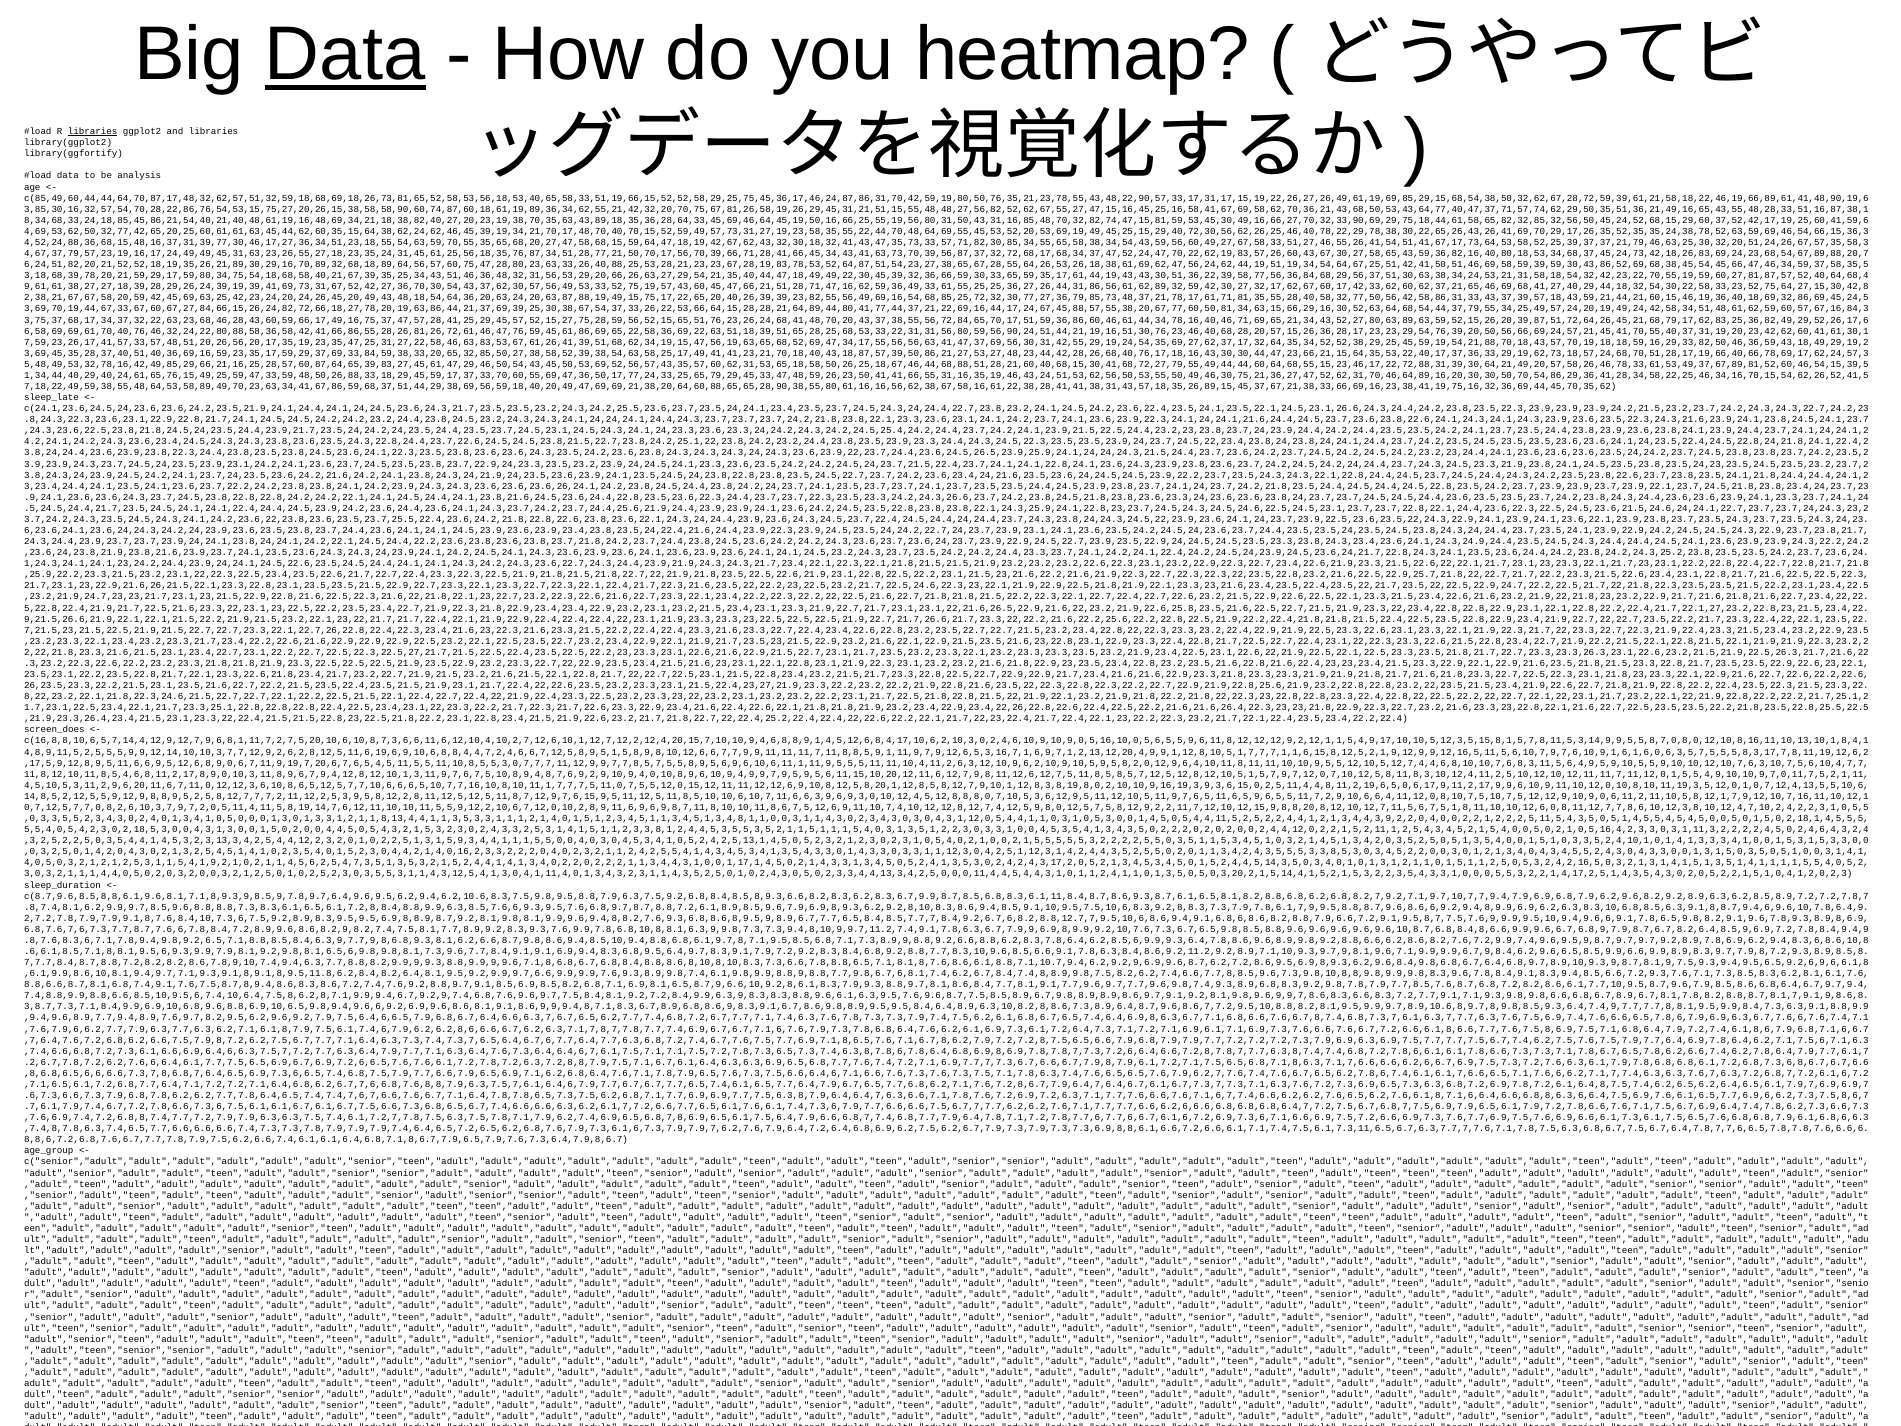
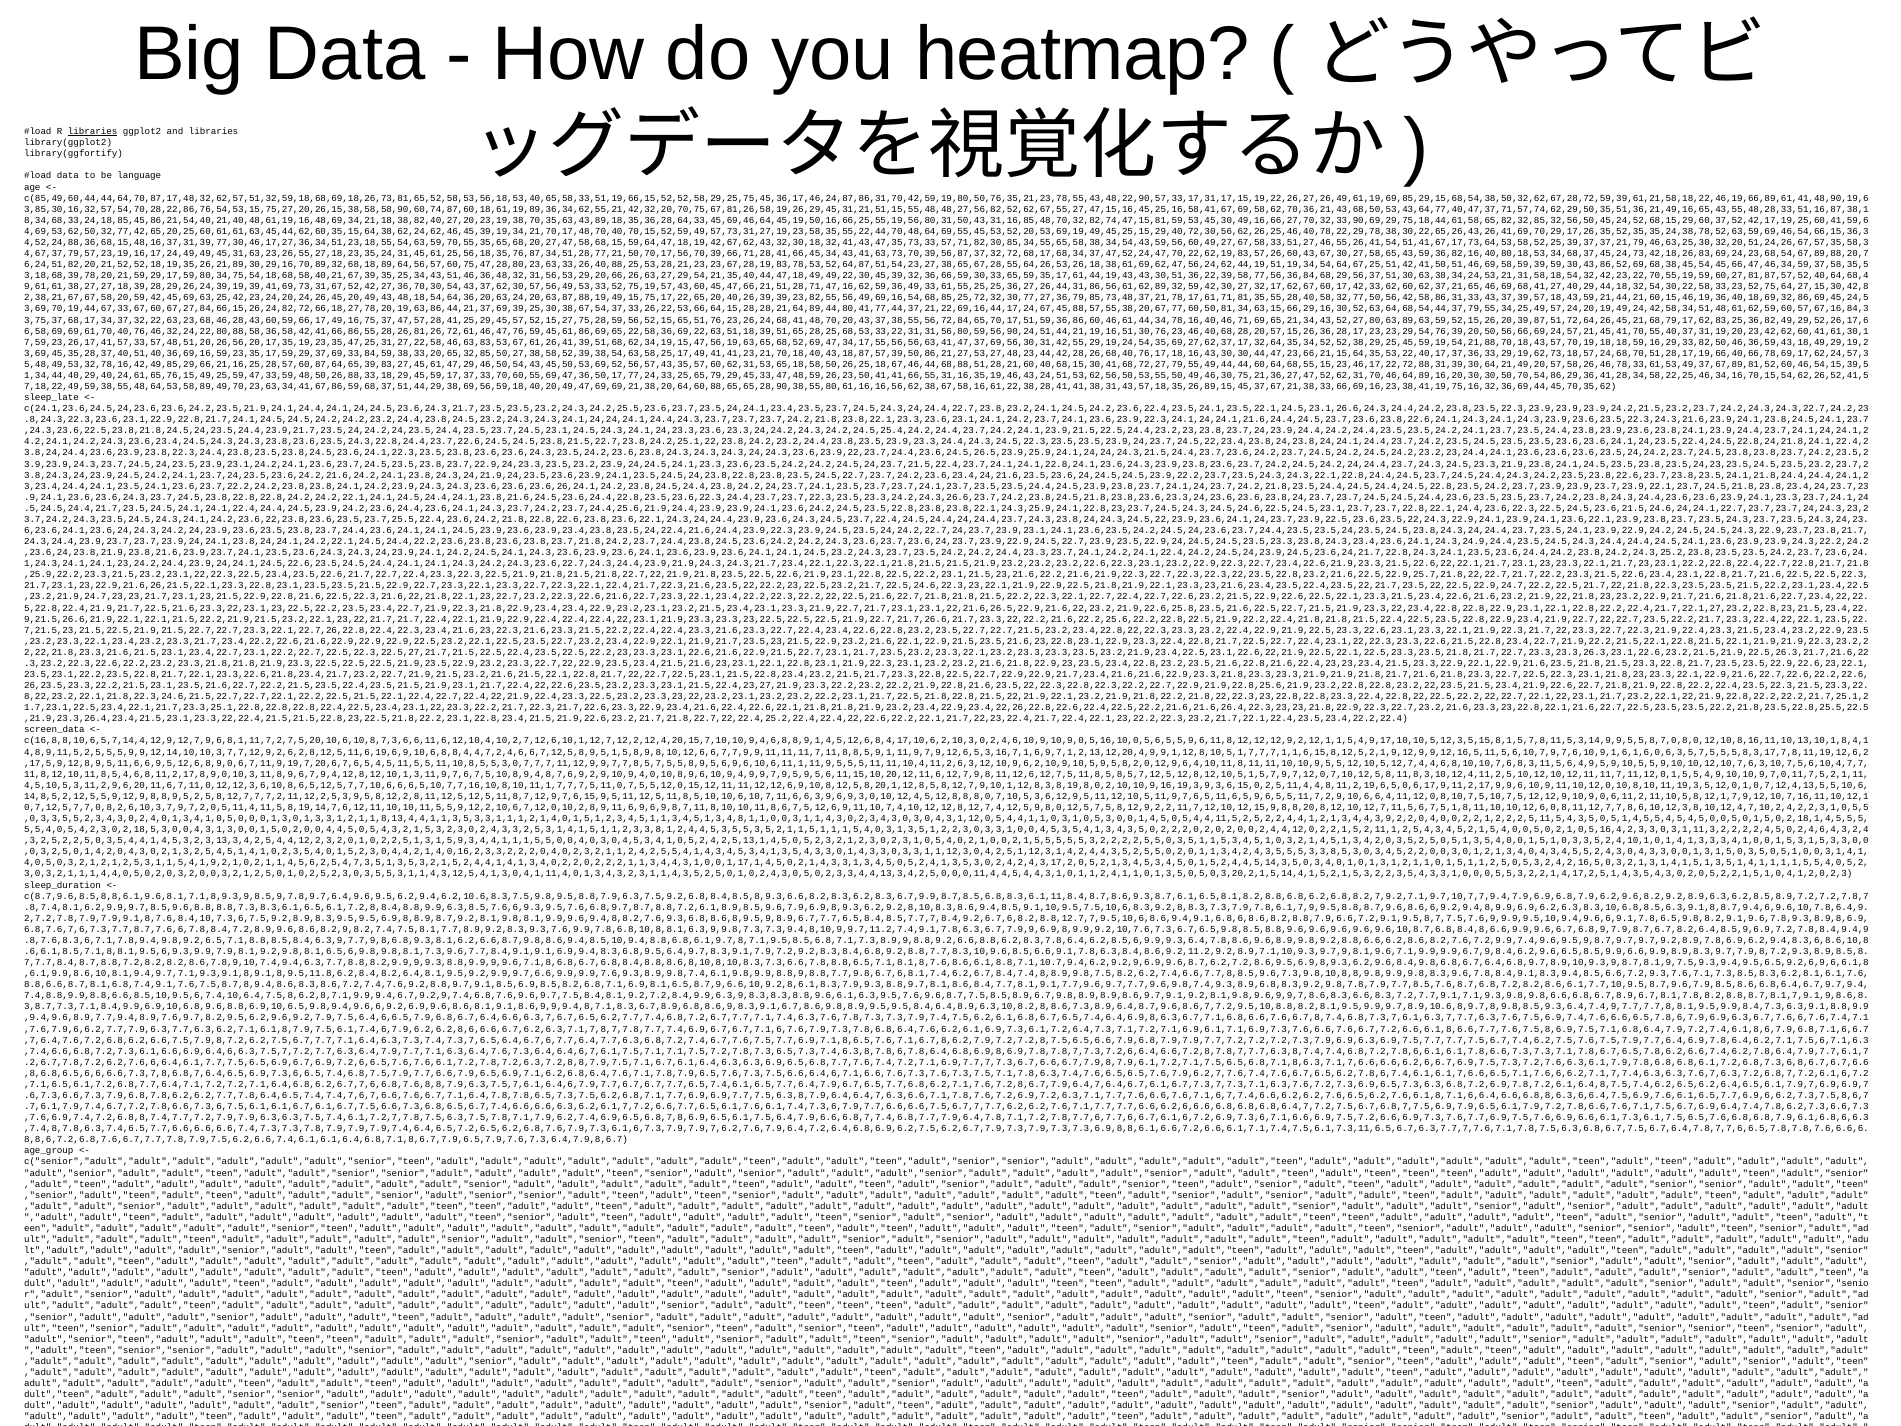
Data at (345, 55) underline: present -> none
analysis: analysis -> language
screen_does: screen_does -> screen_data
